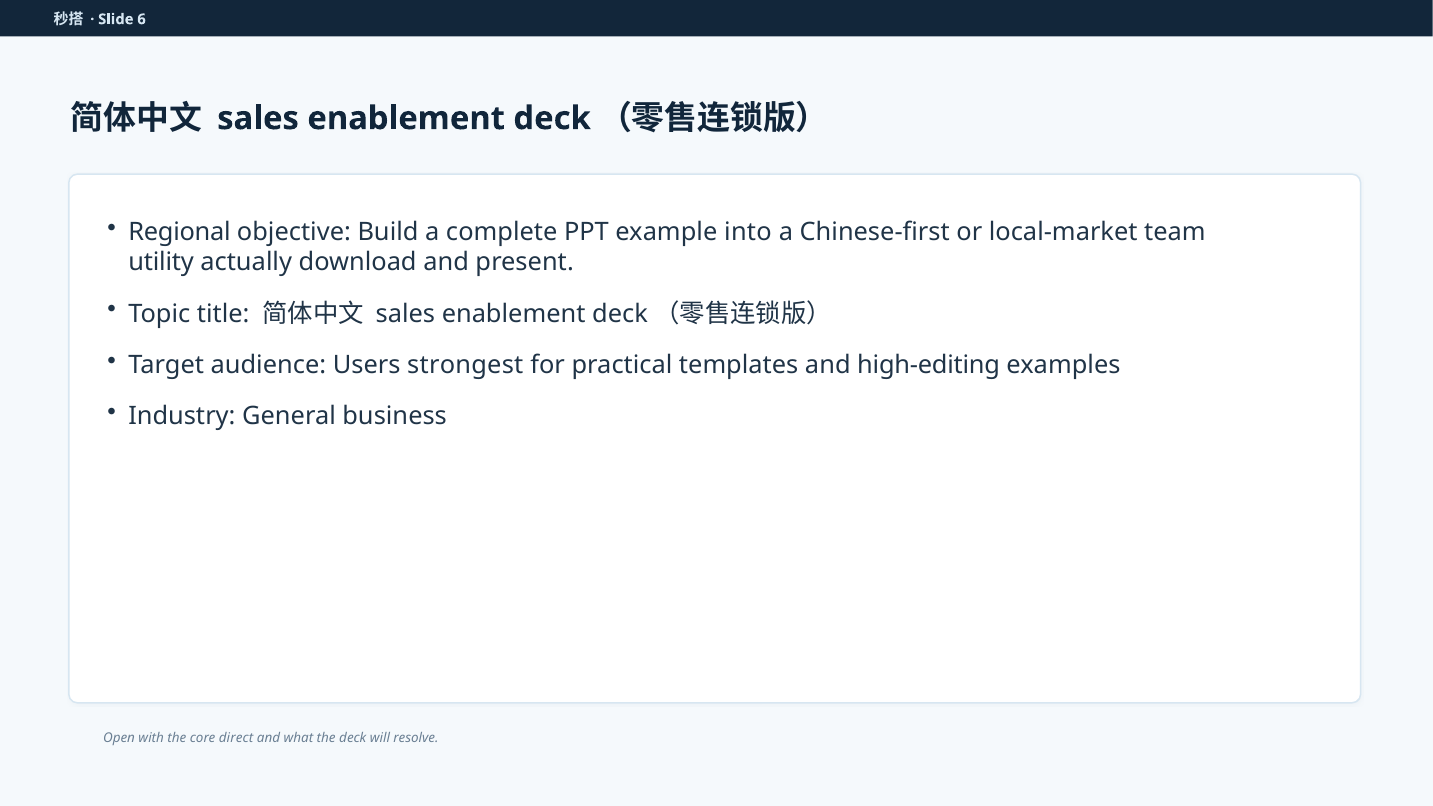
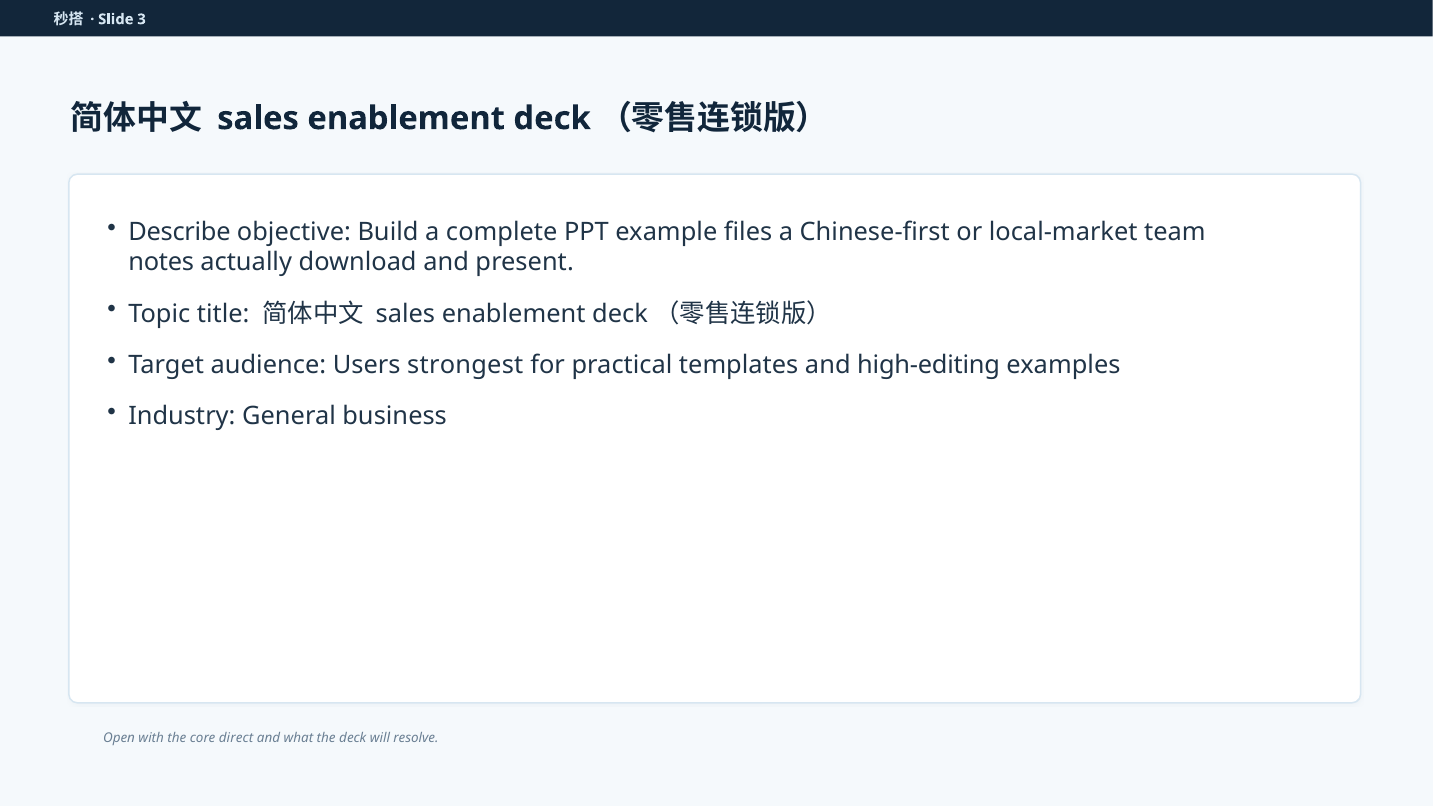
6: 6 -> 3
Regional: Regional -> Describe
into: into -> files
utility: utility -> notes
